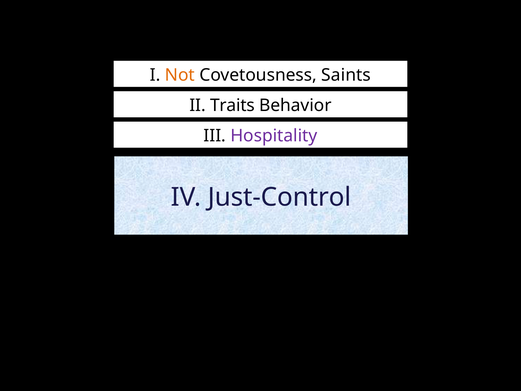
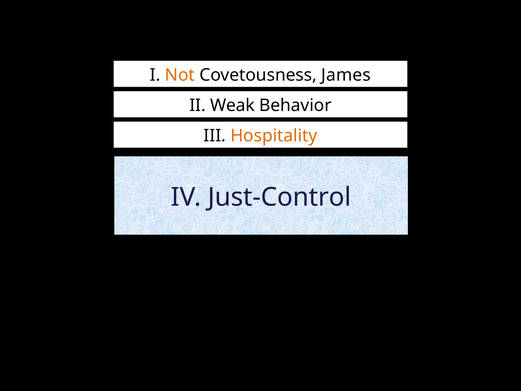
Saints: Saints -> James
Traits: Traits -> Weak
Hospitality colour: purple -> orange
